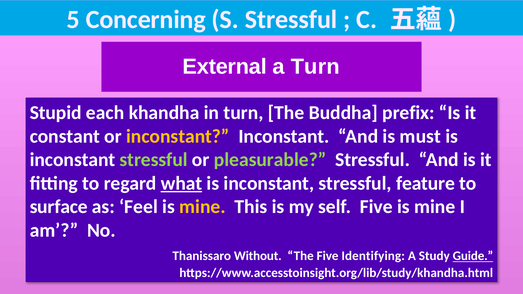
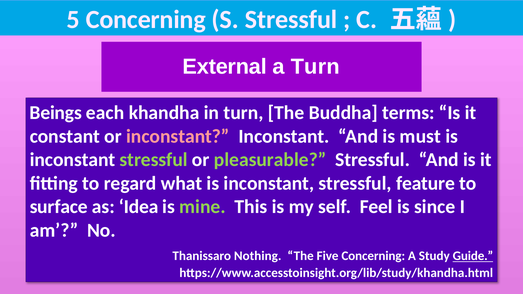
Stupid: Stupid -> Beings
prefix: prefix -> terms
inconstant at (178, 136) colour: yellow -> pink
what underline: present -> none
Feel: Feel -> Idea
mine at (202, 207) colour: yellow -> light green
self Five: Five -> Feel
mine at (435, 207): mine -> since
Without: Without -> Nothing
Five Identifying: Identifying -> Concerning
